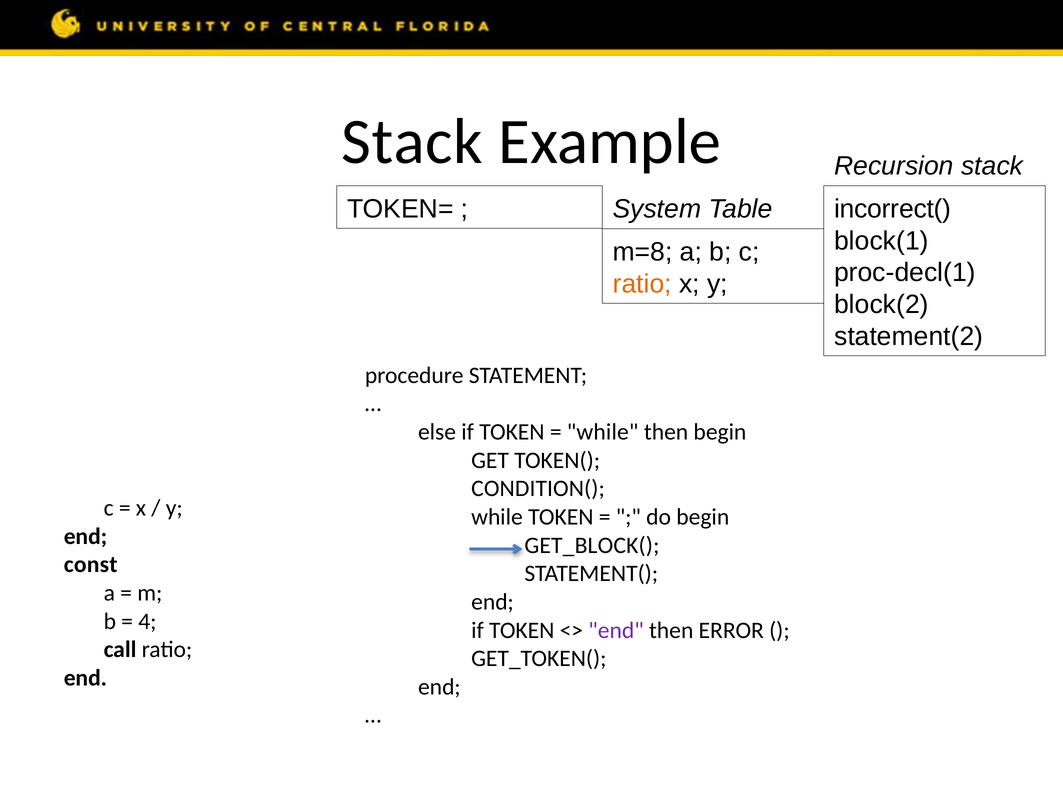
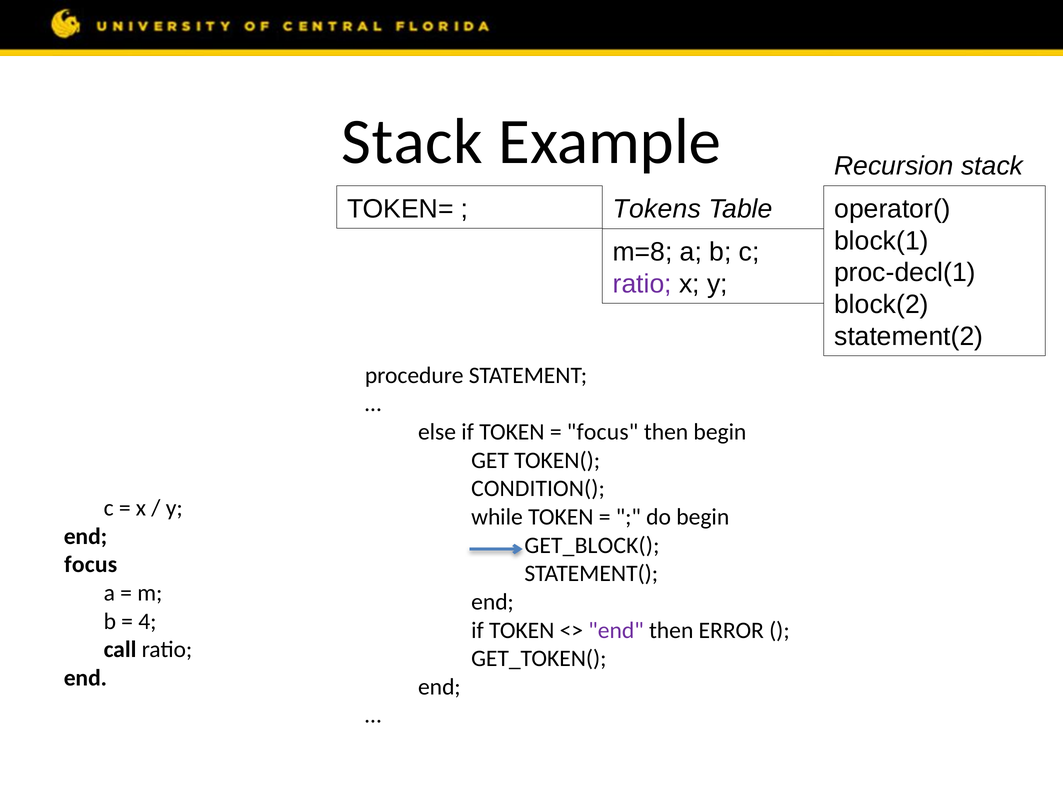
System: System -> Tokens
incorrect(: incorrect( -> operator(
ratio at (642, 284) colour: orange -> purple
while at (603, 432): while -> focus
const at (91, 565): const -> focus
